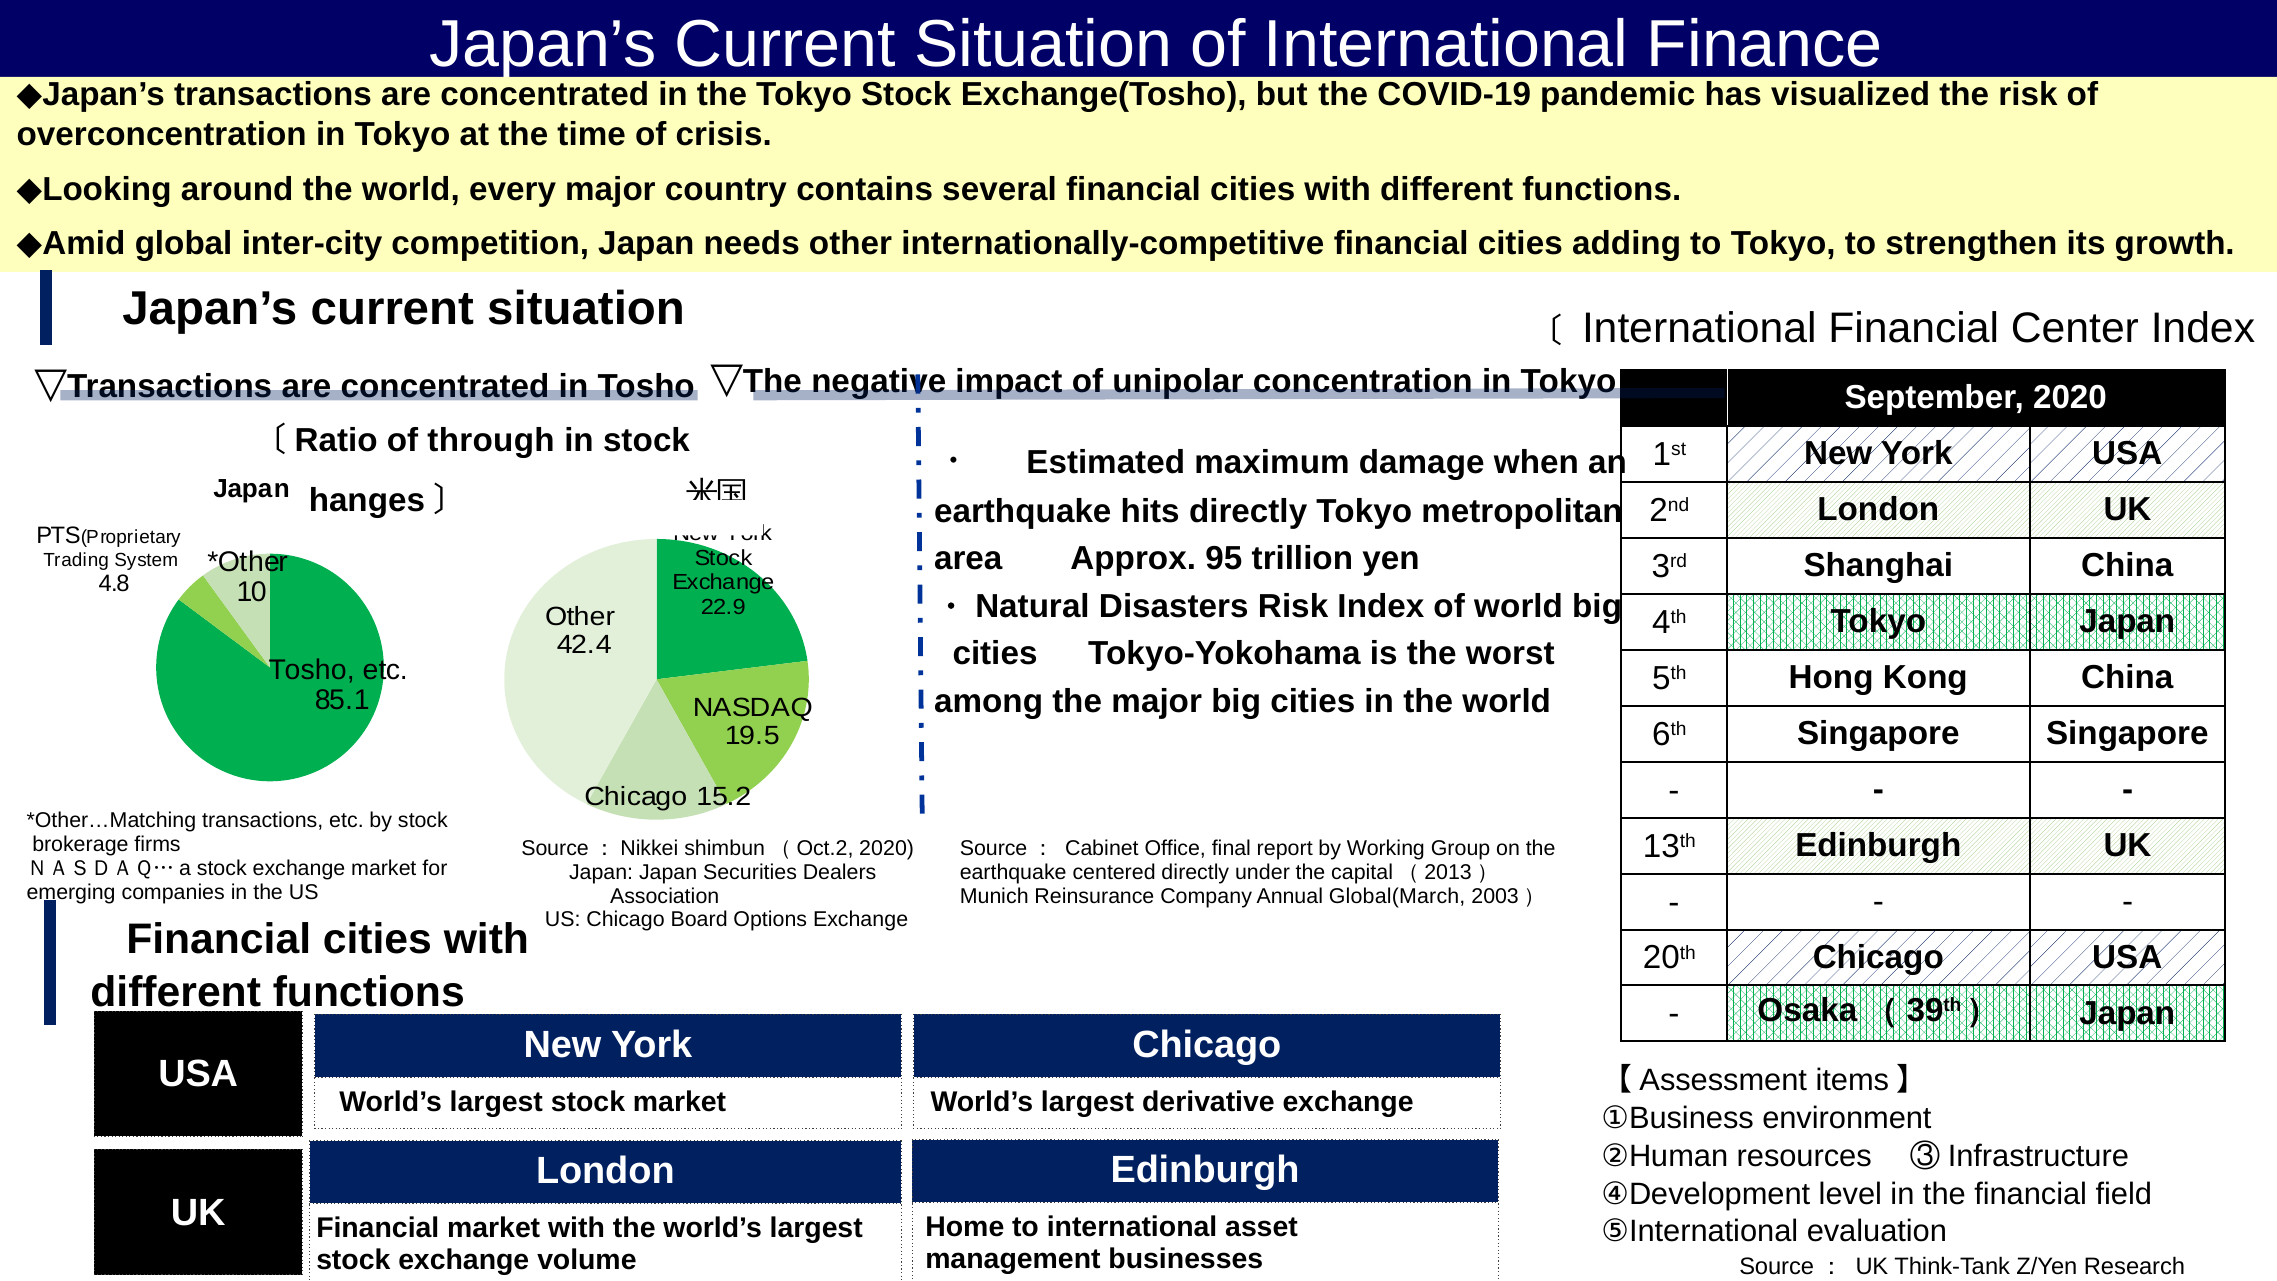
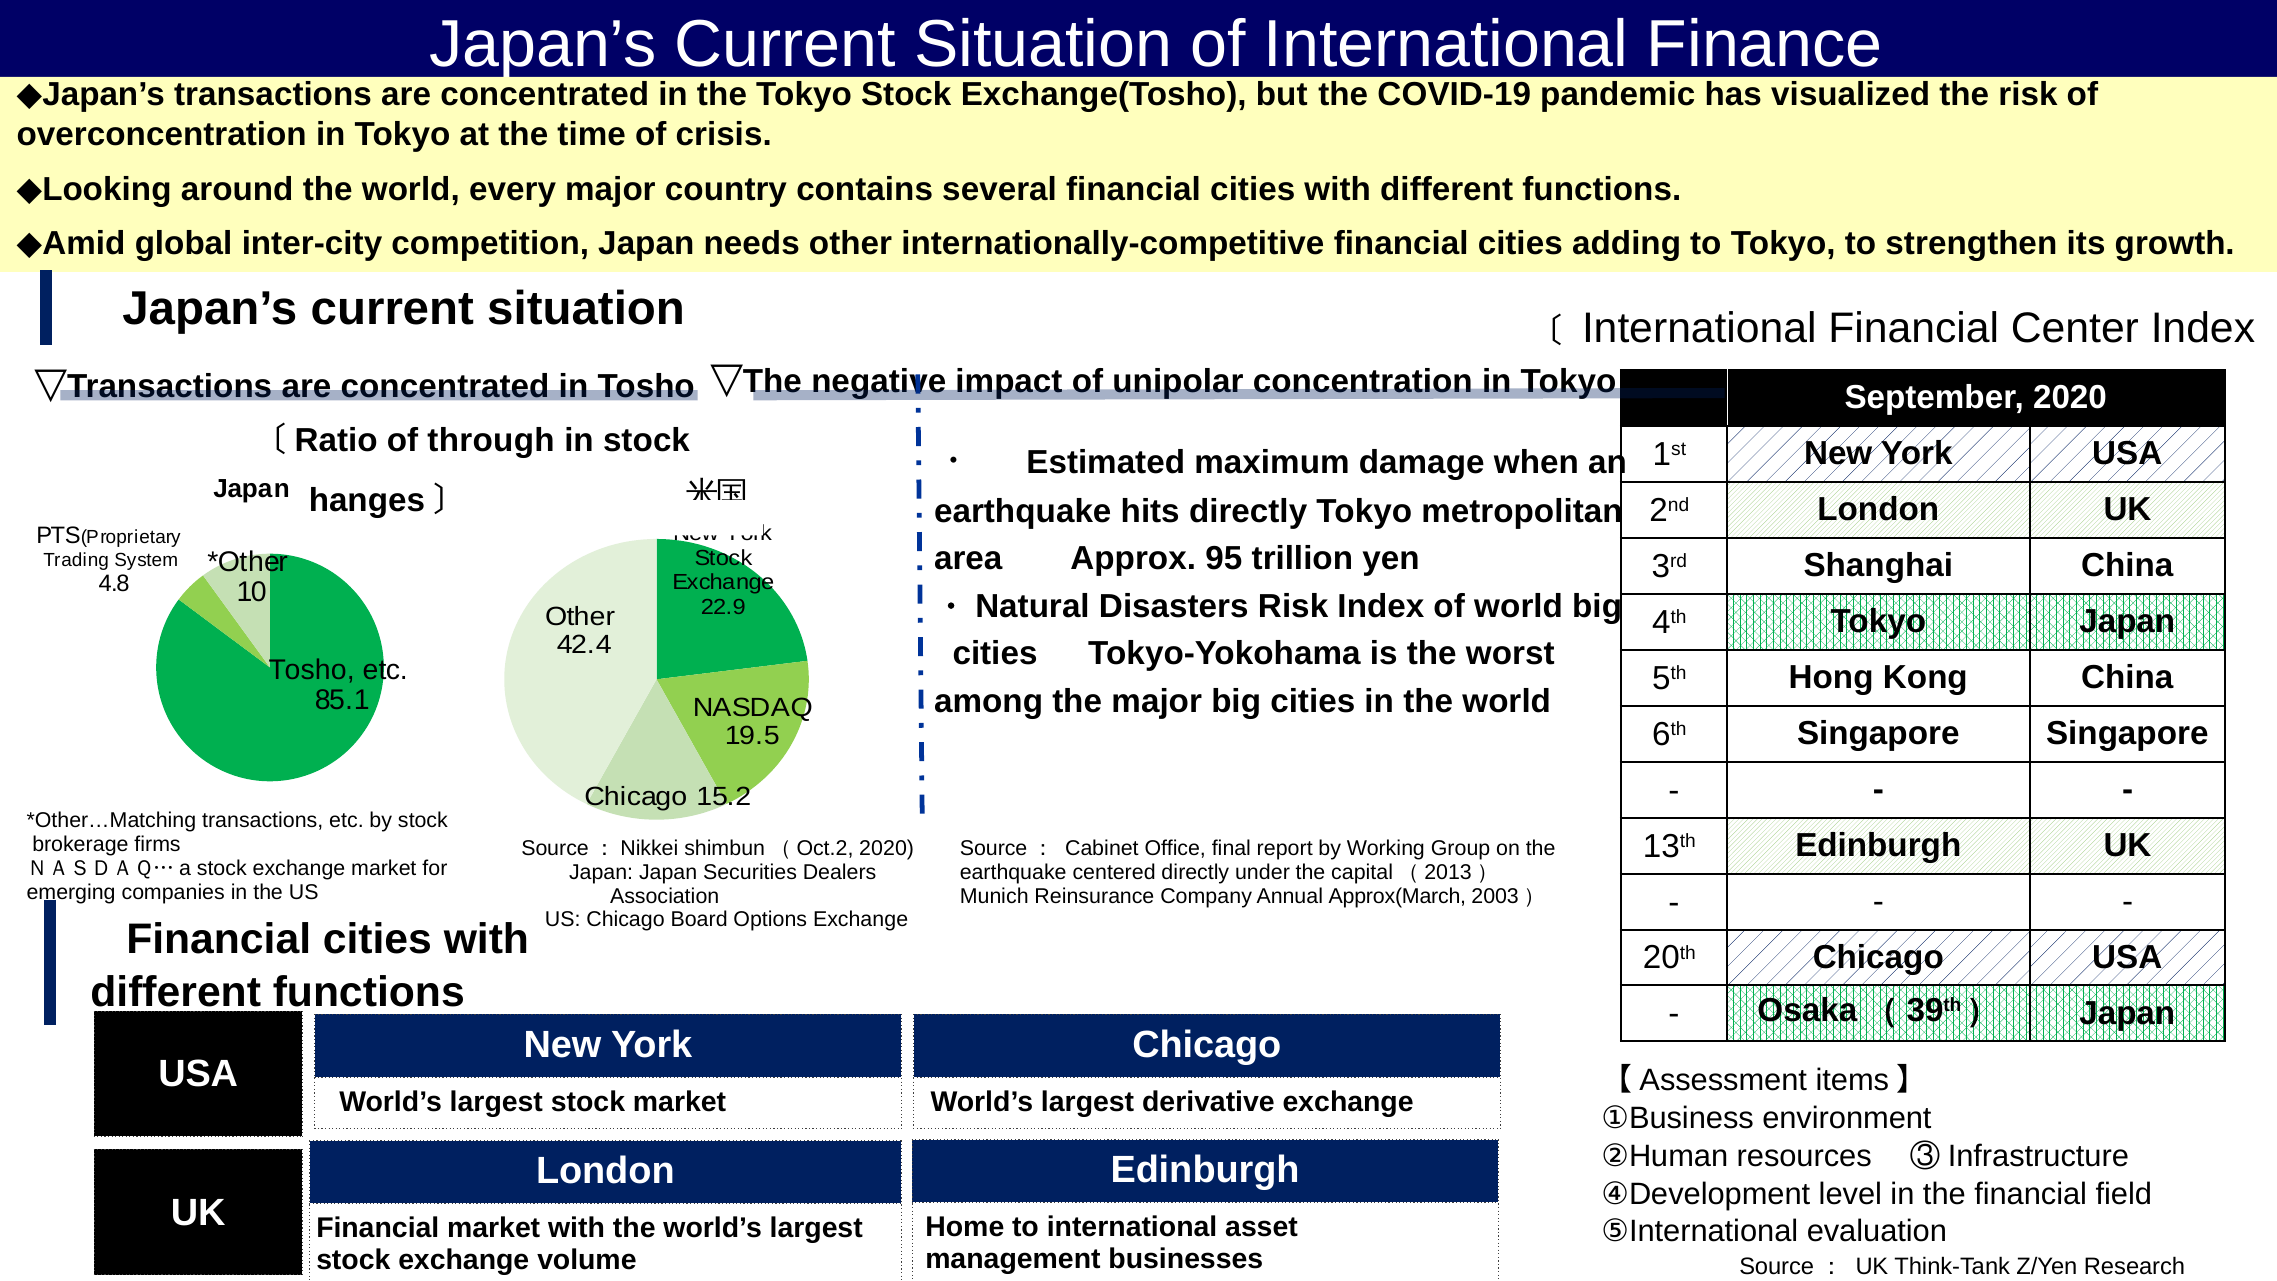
Global(March: Global(March -> Approx(March
